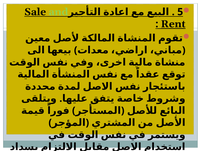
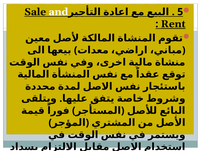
and colour: light green -> white
